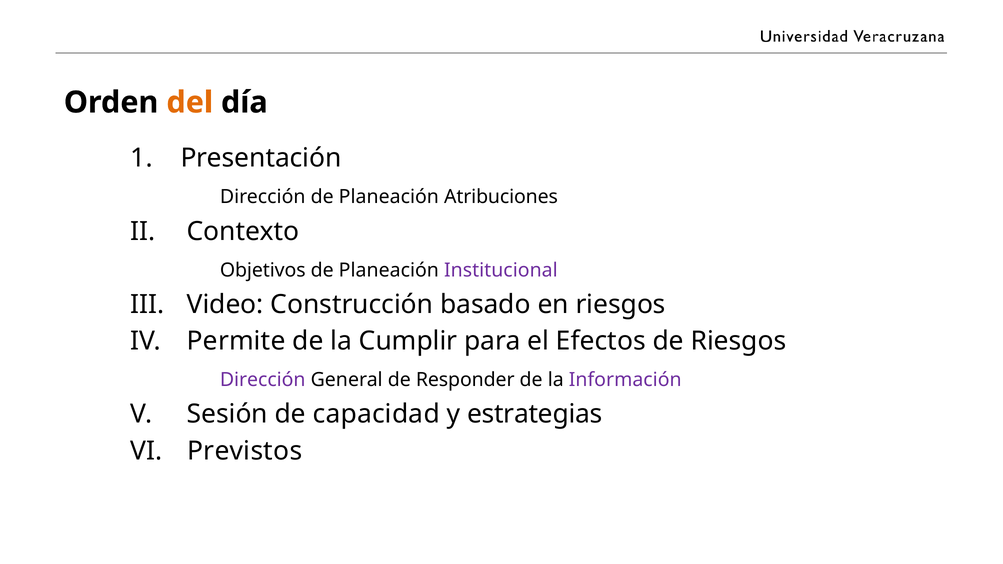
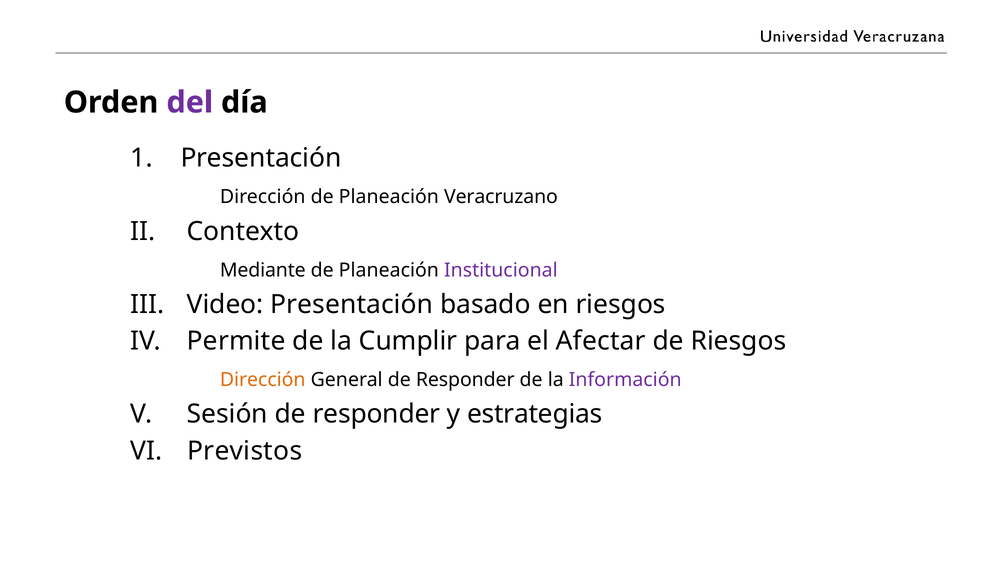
del colour: orange -> purple
Atribuciones: Atribuciones -> Veracruzano
Objetivos: Objetivos -> Mediante
Video Construcción: Construcción -> Presentación
Efectos: Efectos -> Afectar
Dirección at (263, 380) colour: purple -> orange
Sesión de capacidad: capacidad -> responder
